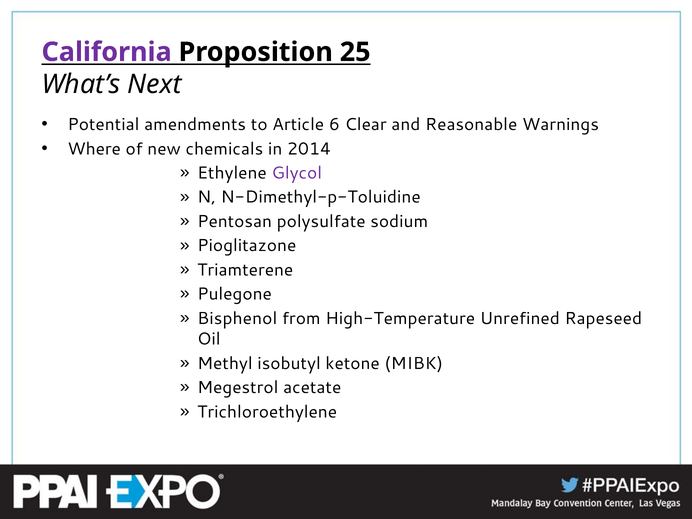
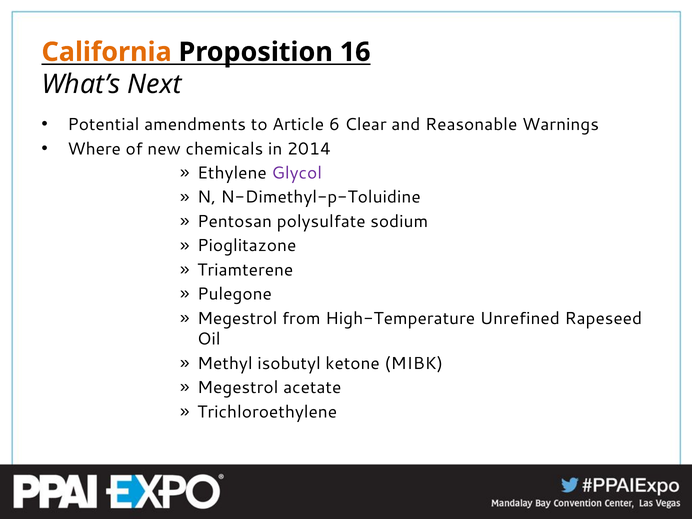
California colour: purple -> orange
25: 25 -> 16
Bisphenol at (237, 318): Bisphenol -> Megestrol
